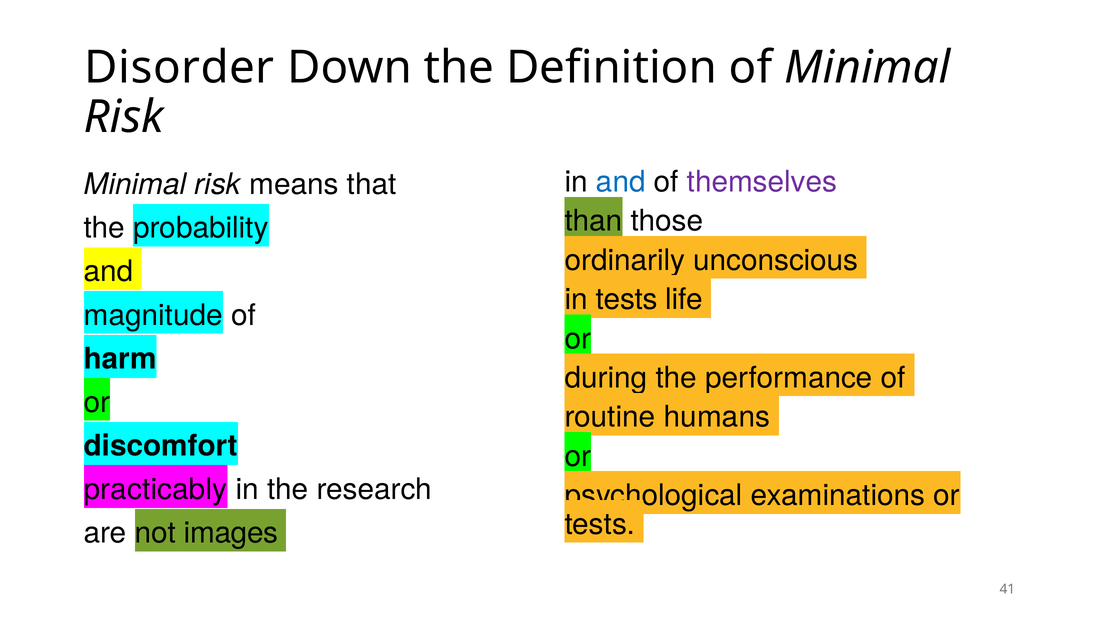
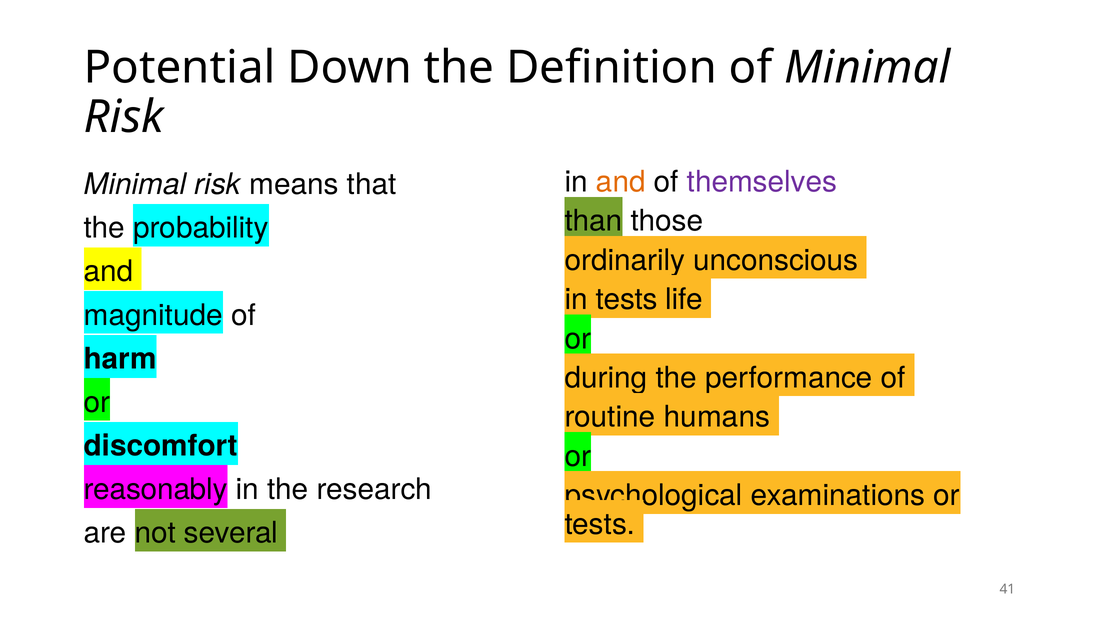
Disorder: Disorder -> Potential
and at (621, 182) colour: blue -> orange
practicably: practicably -> reasonably
images: images -> several
